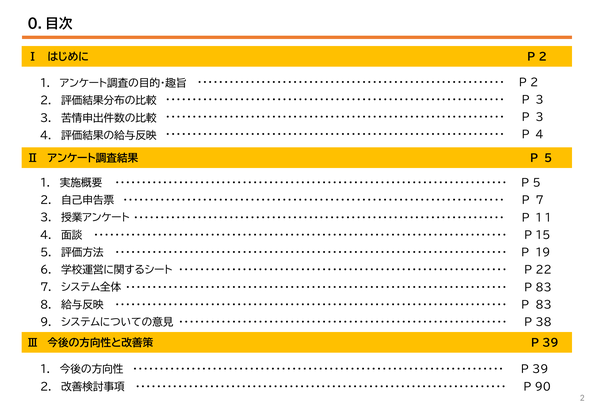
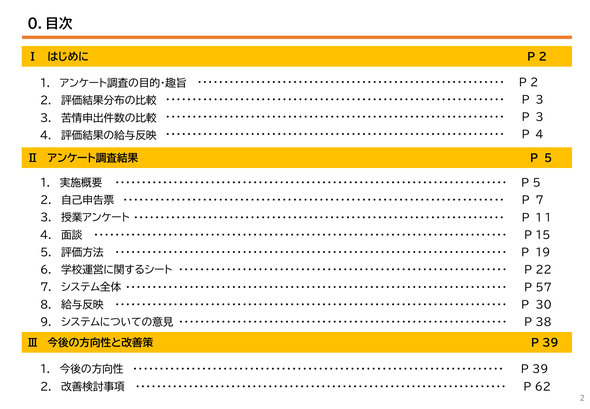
P 83: 83 -> 57
Ｐ 83: 83 -> 30
90: 90 -> 62
